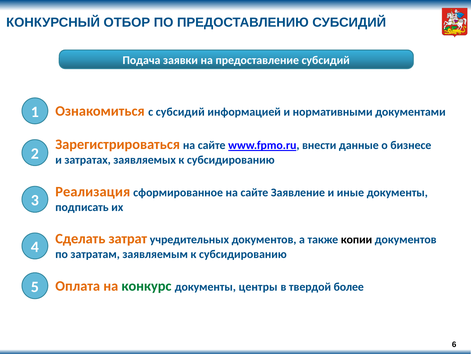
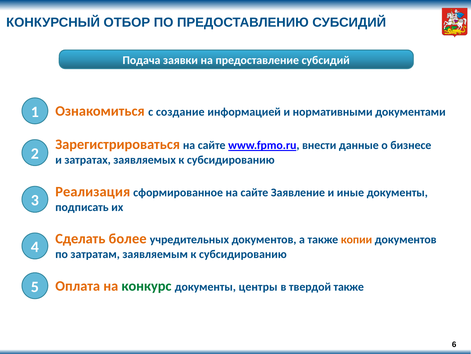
с субсидий: субсидий -> создание
затрат: затрат -> более
копии colour: black -> orange
твердой более: более -> также
